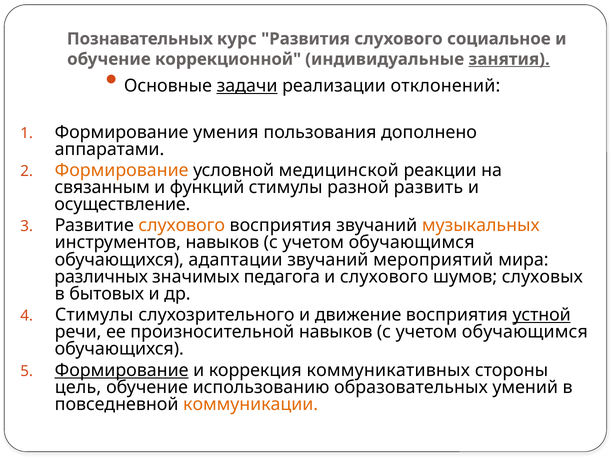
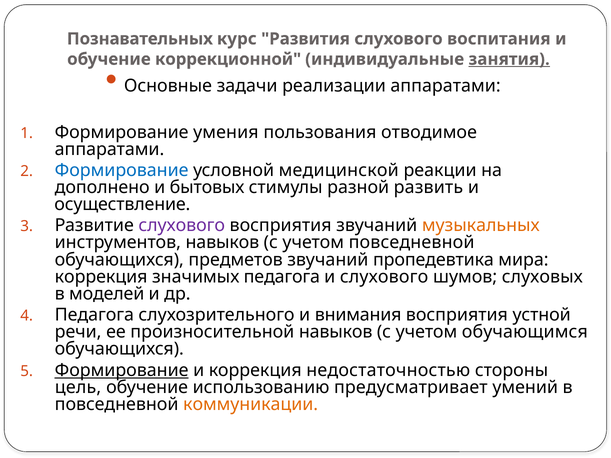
социальное: социальное -> воспитания
задачи underline: present -> none
реализации отклонений: отклонений -> аппаратами
дополнено: дополнено -> отводимое
Формирование at (122, 170) colour: orange -> blue
связанным: связанным -> дополнено
функций: функций -> бытовых
слухового at (182, 226) colour: orange -> purple
обучающимся at (412, 243): обучающимся -> повседневной
адаптации: адаптации -> предметов
мероприятий: мероприятий -> пропедевтика
различных at (101, 277): различных -> коррекция
бытовых: бытовых -> моделей
Стимулы at (94, 315): Стимулы -> Педагога
движение: движение -> внимания
устной underline: present -> none
коммуникативных: коммуникативных -> недостаточностью
образовательных: образовательных -> предусматривает
